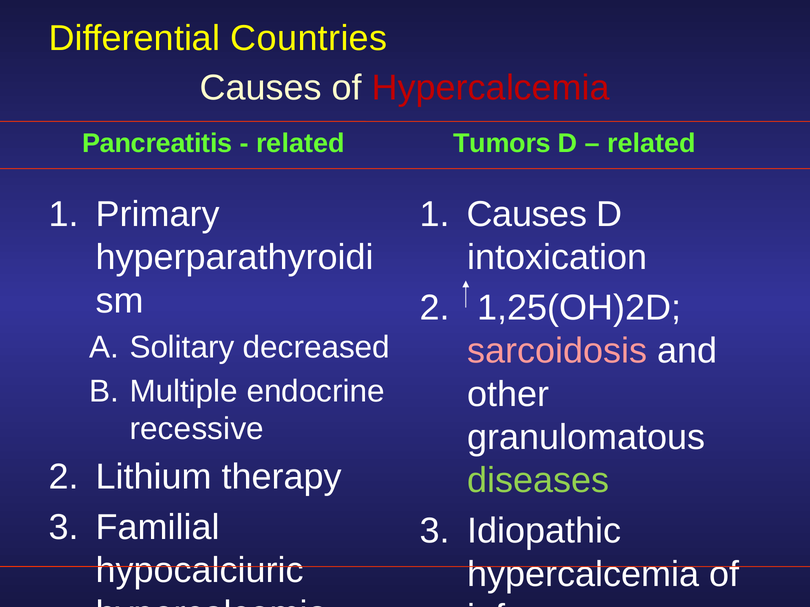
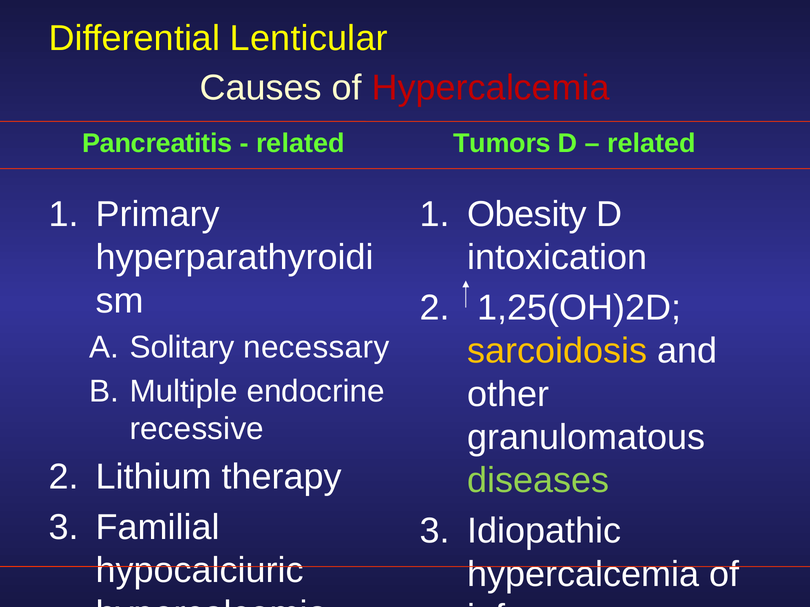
Countries: Countries -> Lenticular
Causes at (527, 215): Causes -> Obesity
decreased: decreased -> necessary
sarcoidosis colour: pink -> yellow
